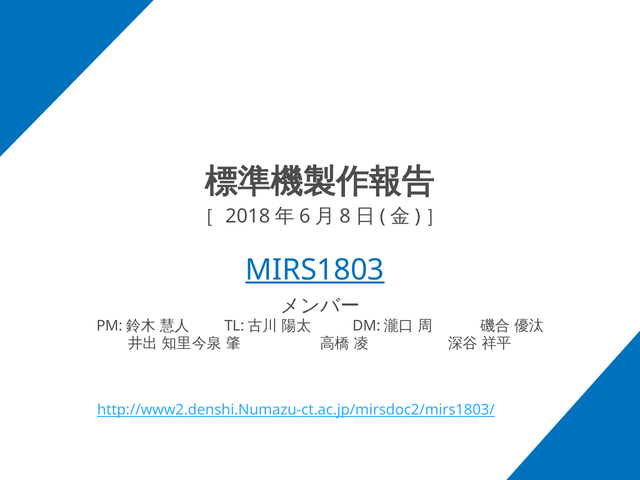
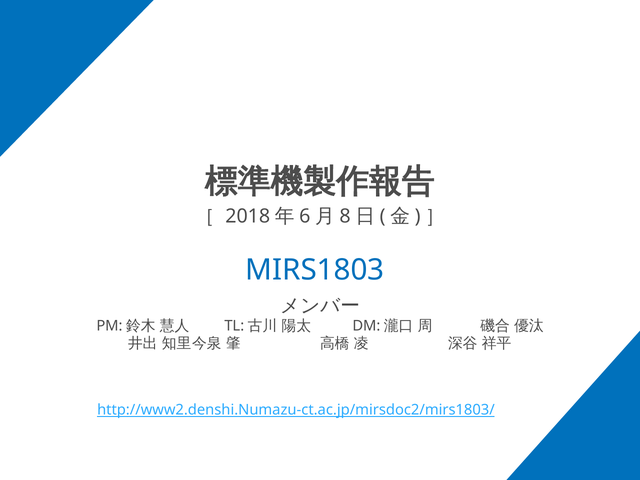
MIRS1803 underline: present -> none
